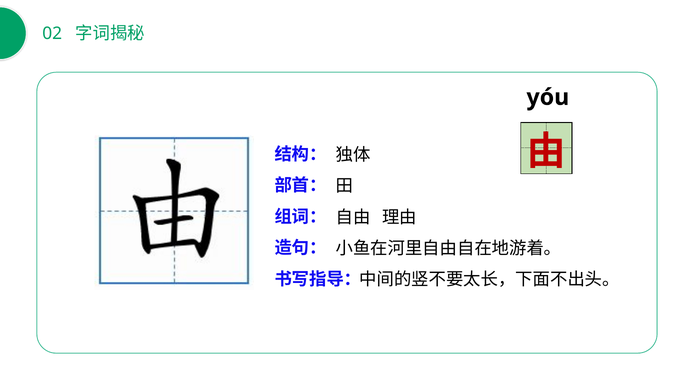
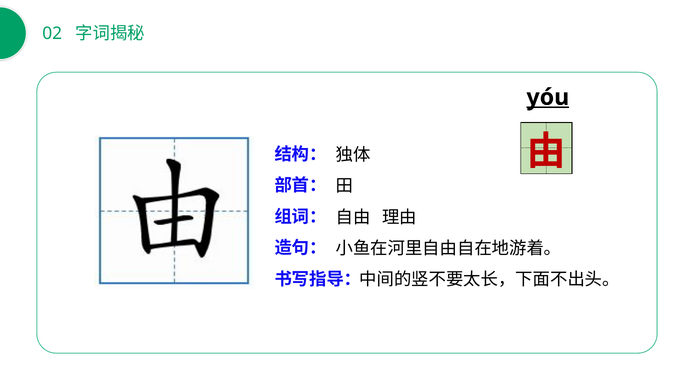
yóu underline: none -> present
